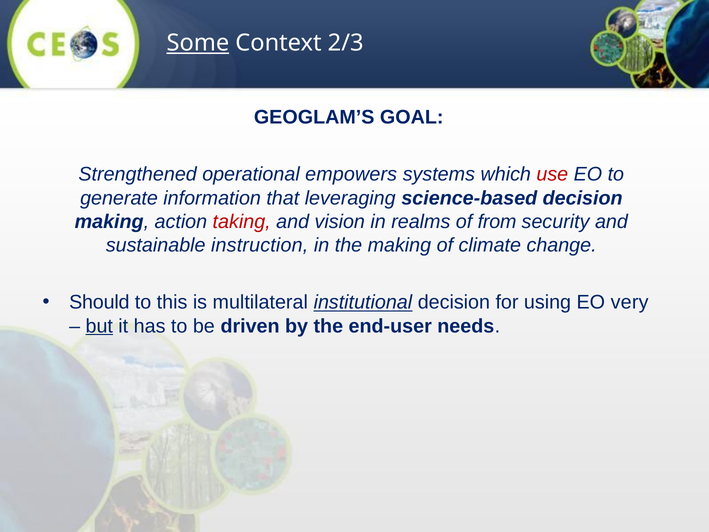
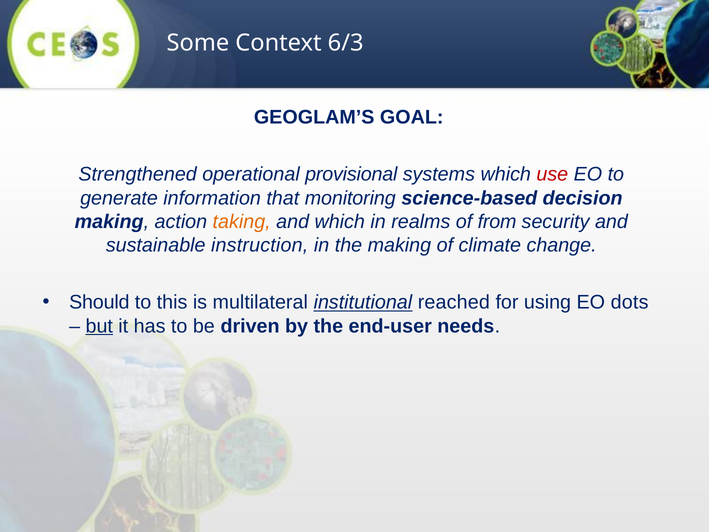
Some underline: present -> none
2/3: 2/3 -> 6/3
empowers: empowers -> provisional
leveraging: leveraging -> monitoring
taking colour: red -> orange
and vision: vision -> which
institutional decision: decision -> reached
very: very -> dots
